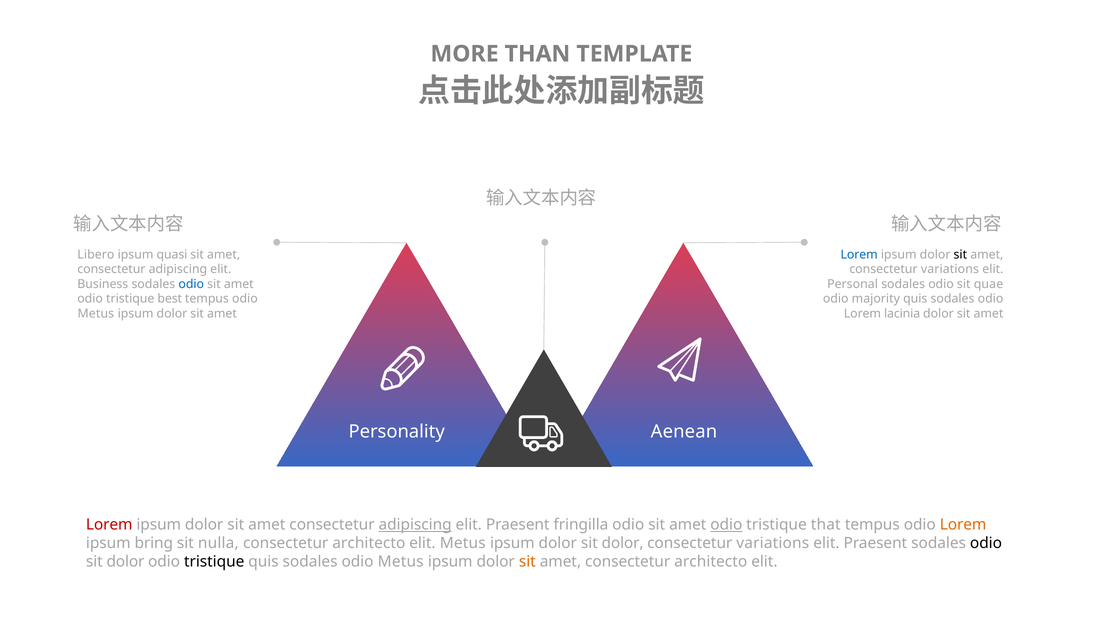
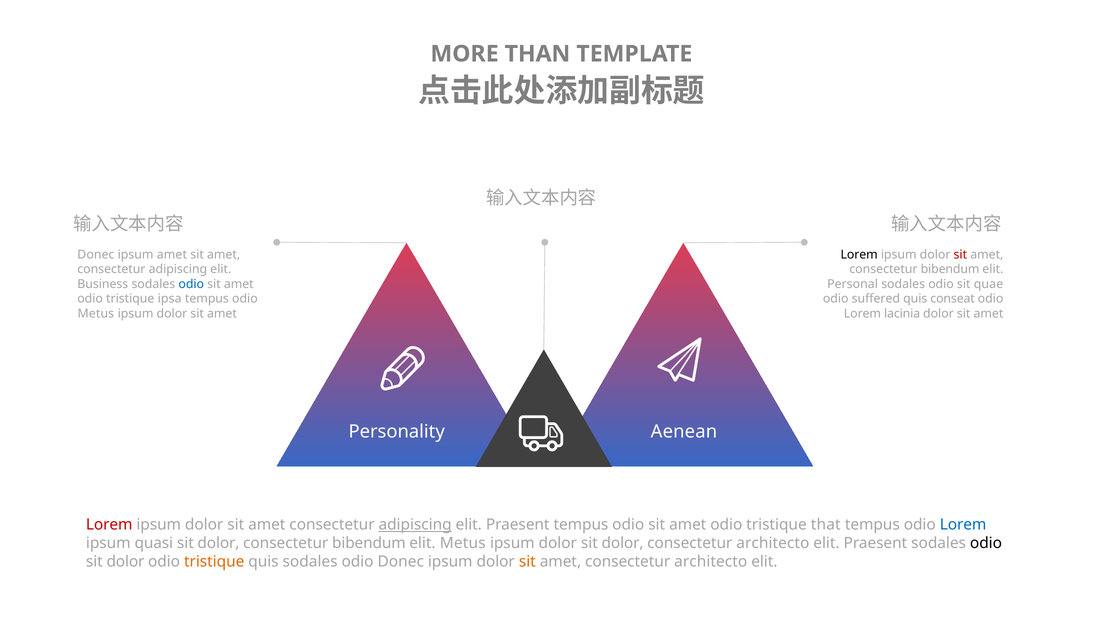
Libero at (96, 254): Libero -> Donec
ipsum quasi: quasi -> amet
Lorem at (859, 254) colour: blue -> black
sit at (960, 254) colour: black -> red
variations at (950, 269): variations -> bibendum
best: best -> ipsa
majority: majority -> suffered
sodales at (953, 299): sodales -> conseat
Praesent fringilla: fringilla -> tempus
odio at (726, 525) underline: present -> none
Lorem at (963, 525) colour: orange -> blue
bring: bring -> quasi
nulla at (218, 543): nulla -> dolor
architecto at (369, 543): architecto -> bibendum
variations at (773, 543): variations -> architecto
tristique at (214, 562) colour: black -> orange
Metus at (401, 562): Metus -> Donec
